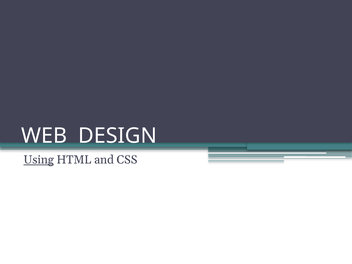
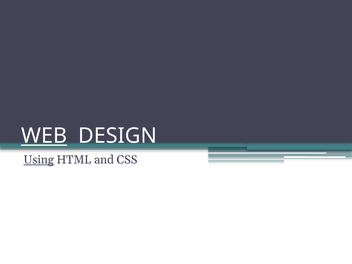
WEB underline: none -> present
